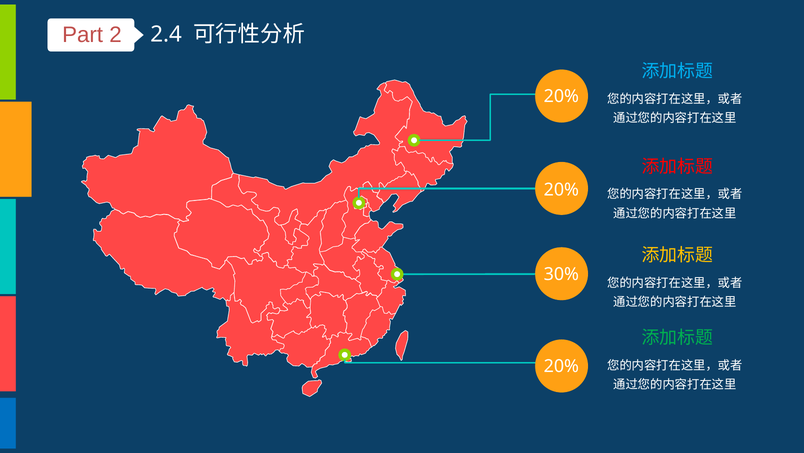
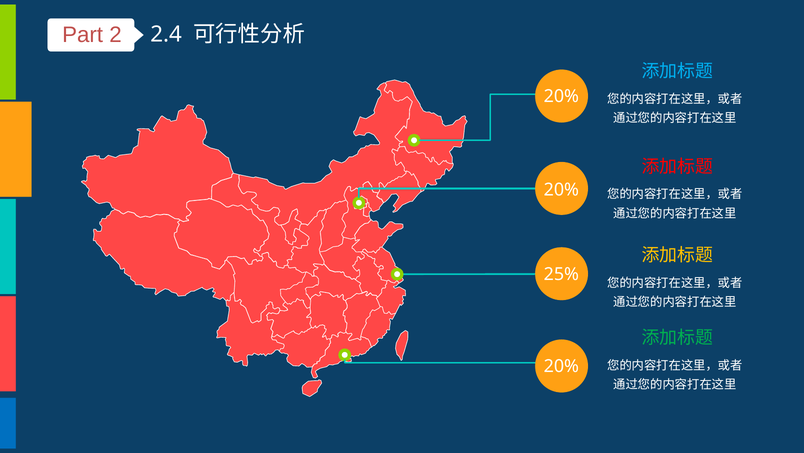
30%: 30% -> 25%
